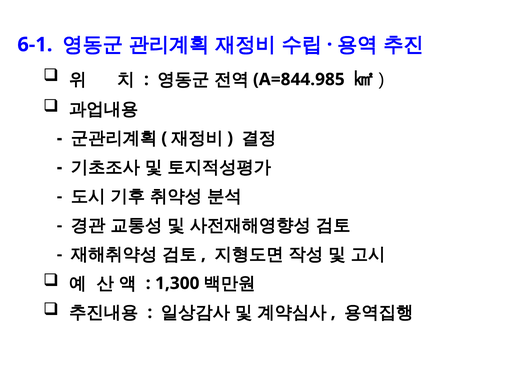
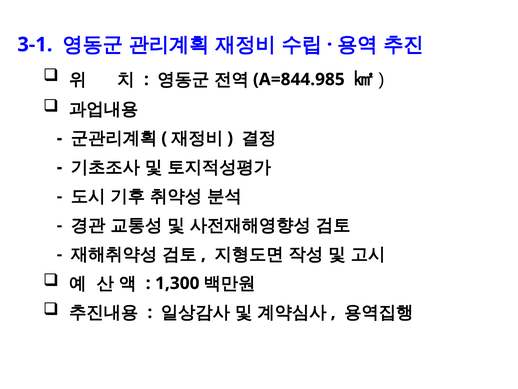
6-1: 6-1 -> 3-1
